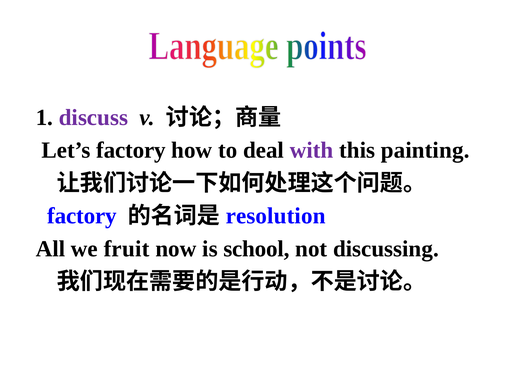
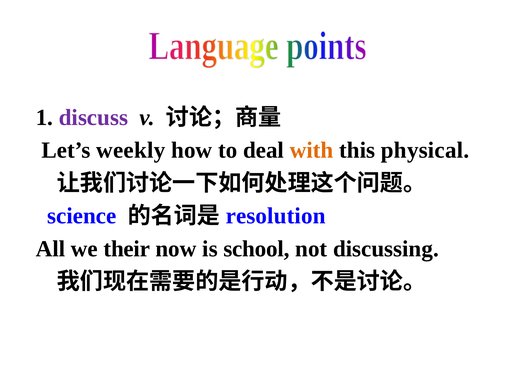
Let’s factory: factory -> weekly
with colour: purple -> orange
painting: painting -> physical
factory at (82, 216): factory -> science
fruit: fruit -> their
